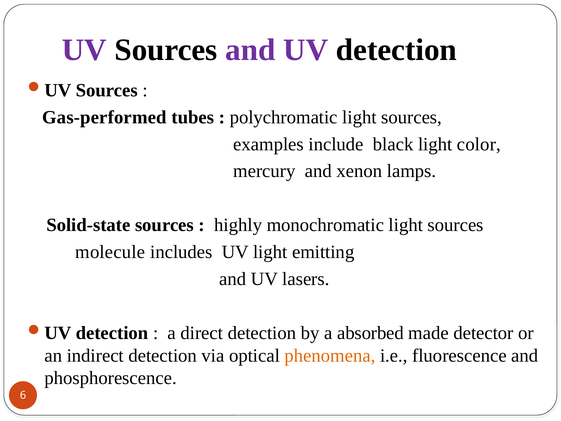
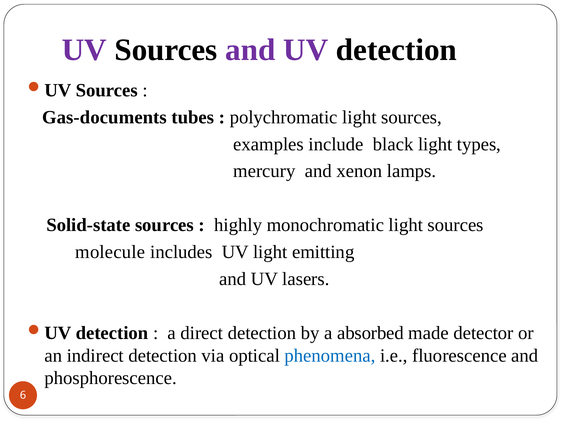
Gas-performed: Gas-performed -> Gas-documents
color: color -> types
phenomena colour: orange -> blue
